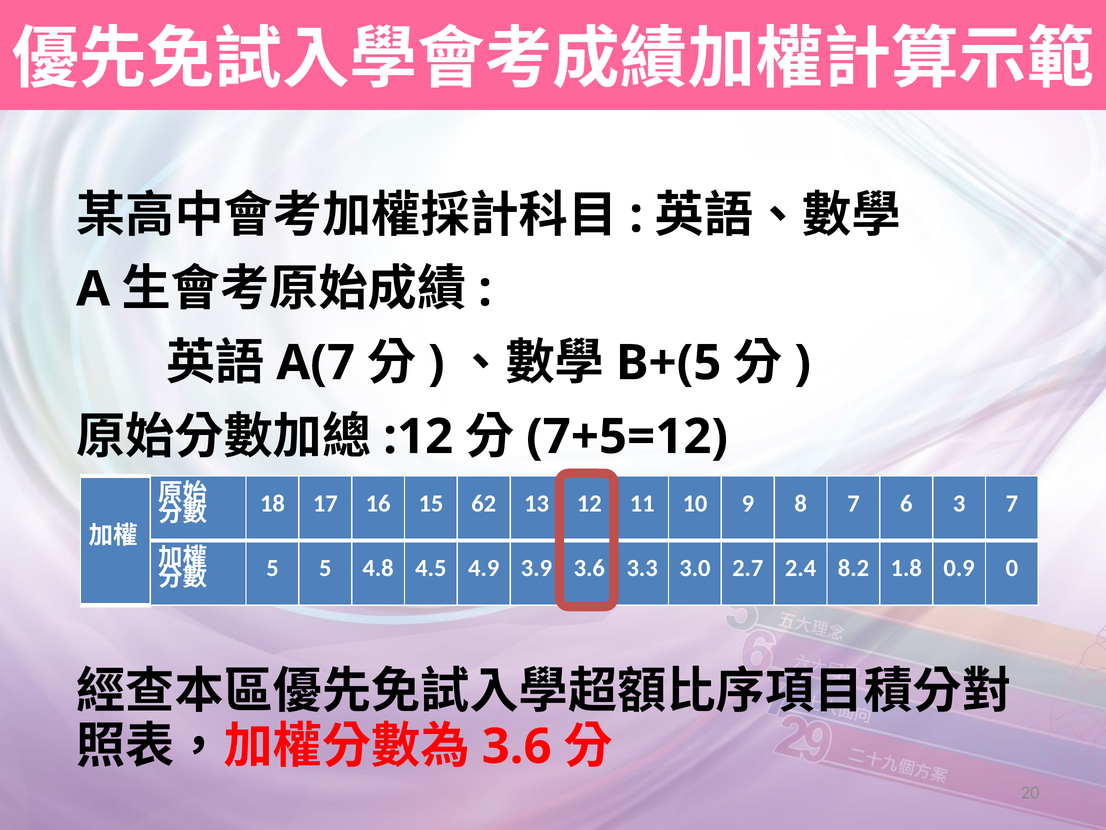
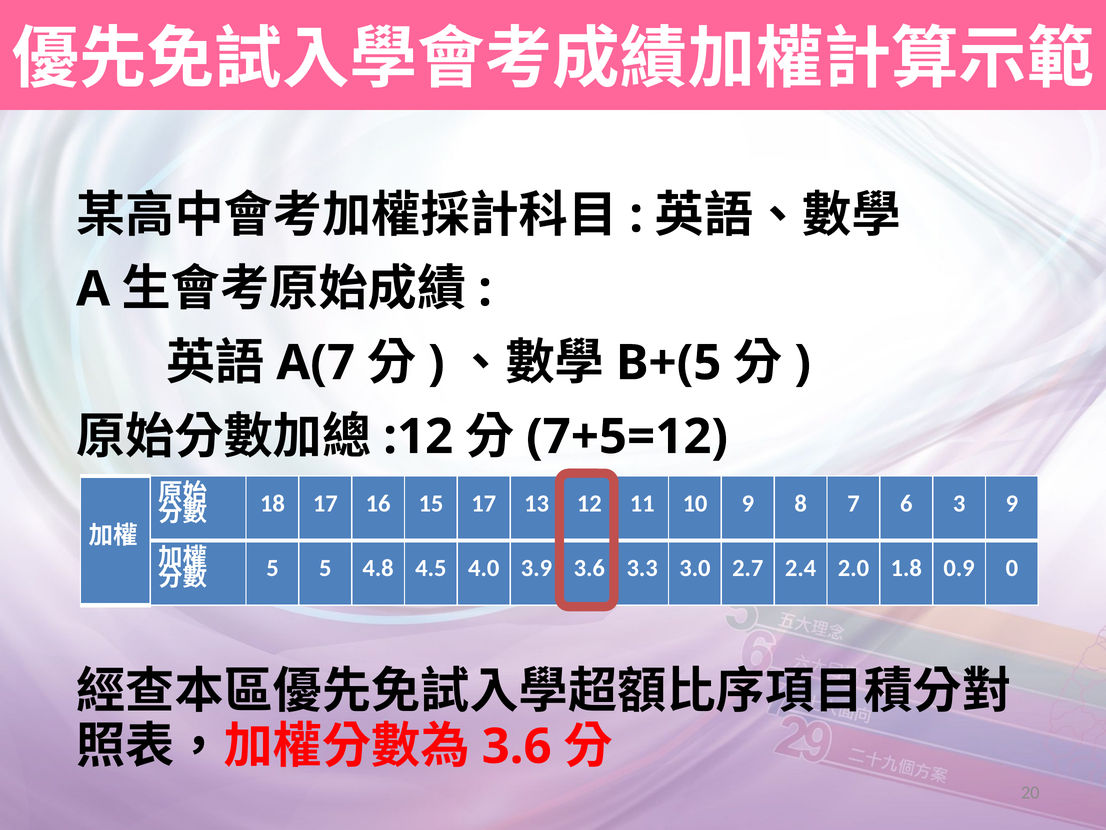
15 62: 62 -> 17
3 7: 7 -> 9
4.9: 4.9 -> 4.0
8.2: 8.2 -> 2.0
